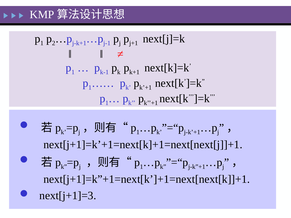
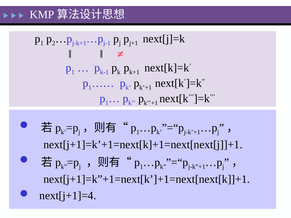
next[j+1]=3: next[j+1]=3 -> next[j+1]=4
